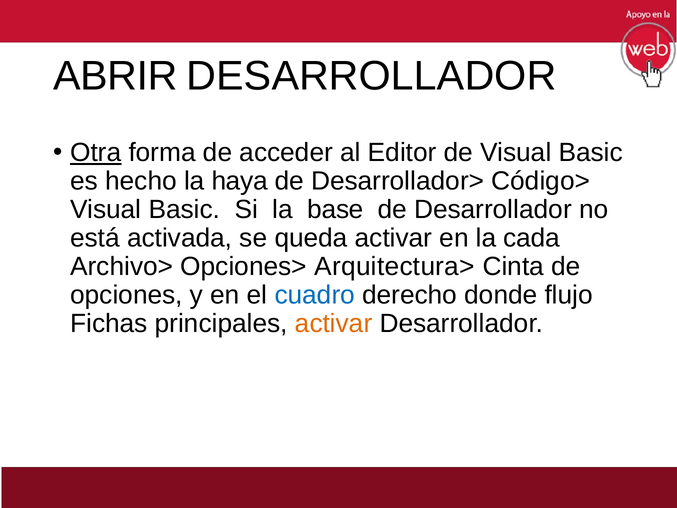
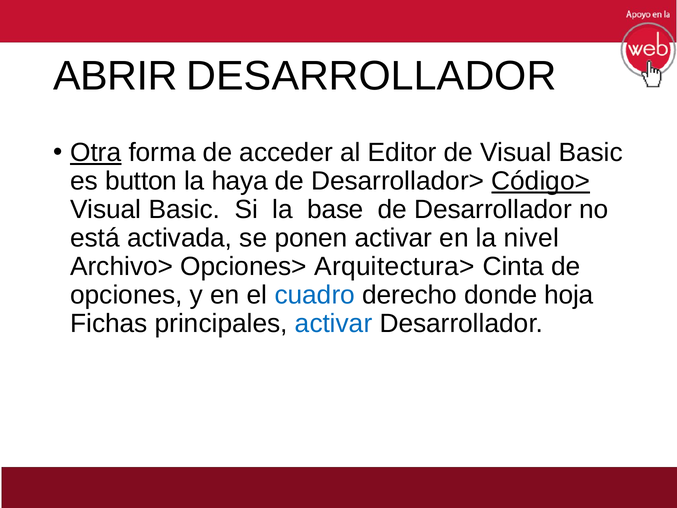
hecho: hecho -> button
Código> underline: none -> present
queda: queda -> ponen
cada: cada -> nivel
flujo: flujo -> hoja
activar at (334, 323) colour: orange -> blue
